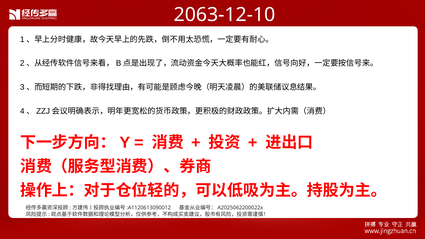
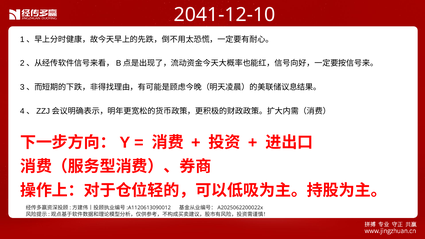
2063-12-10: 2063-12-10 -> 2041-12-10
